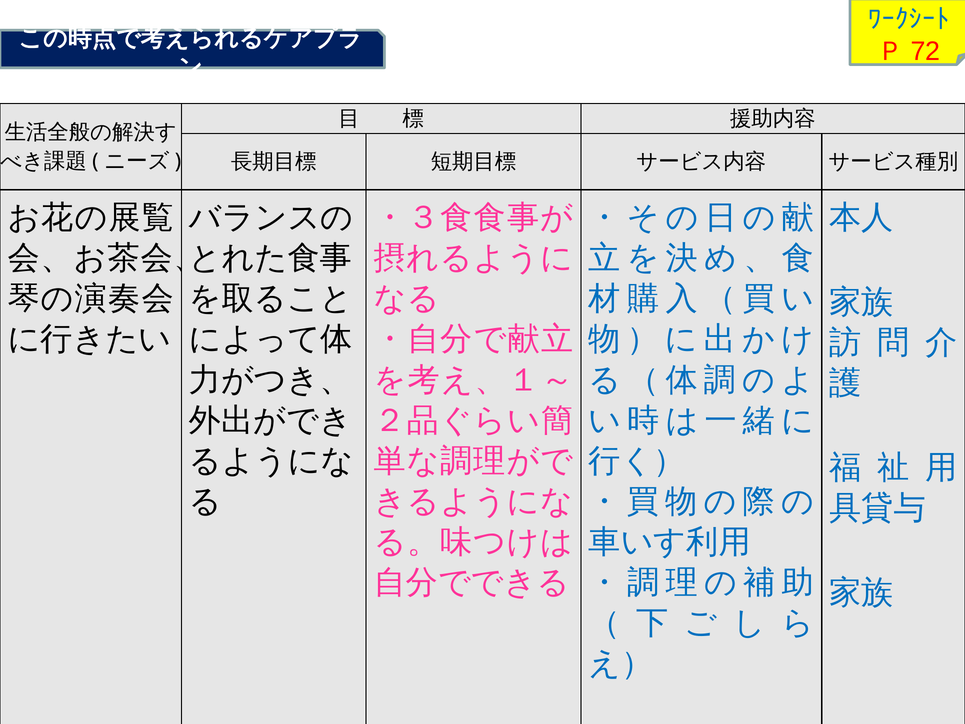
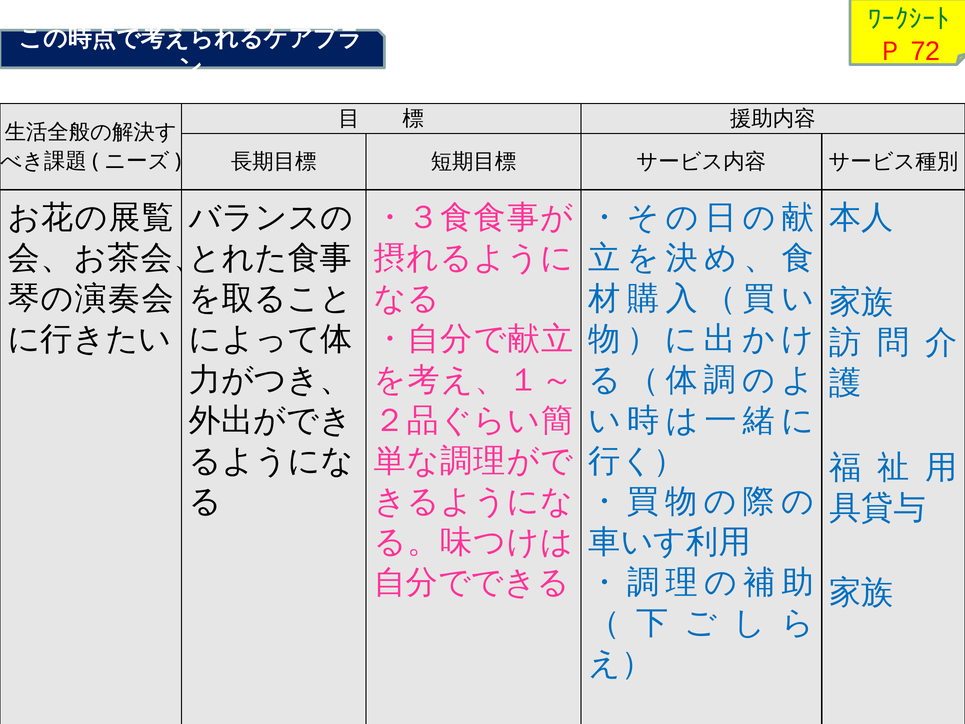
ﾜｰｸｼｰﾄ colour: blue -> green
